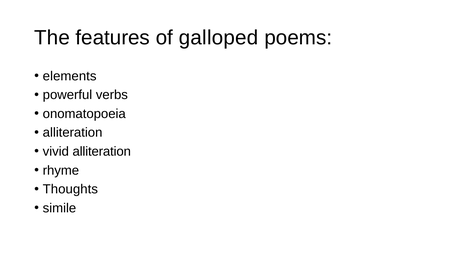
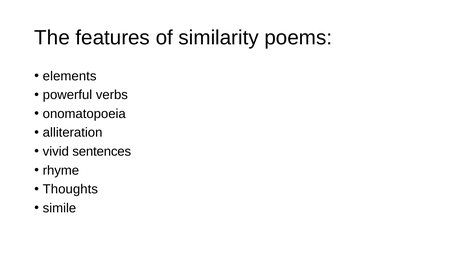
galloped: galloped -> similarity
vivid alliteration: alliteration -> sentences
